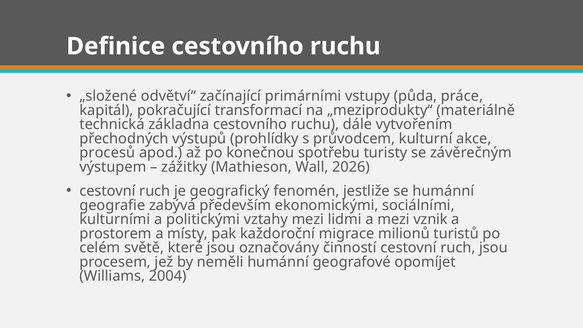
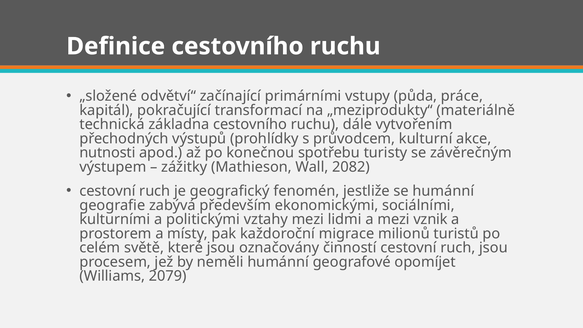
procesů: procesů -> nutnosti
2026: 2026 -> 2082
2004: 2004 -> 2079
